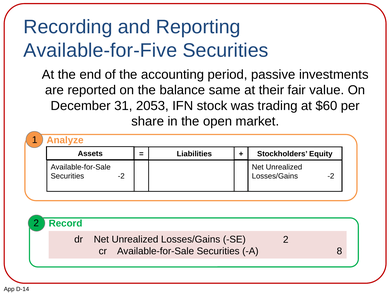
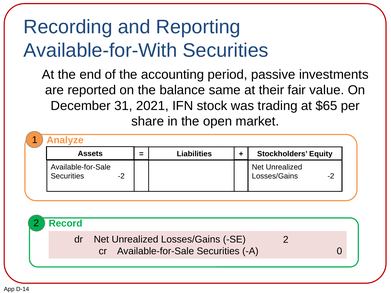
Available-for-Five: Available-for-Five -> Available-for-With
2053: 2053 -> 2021
$60: $60 -> $65
8: 8 -> 0
